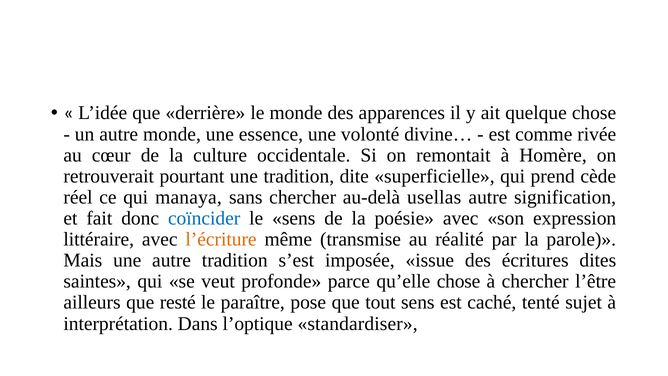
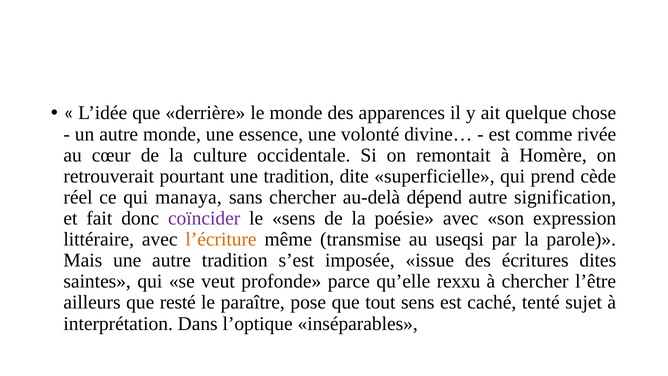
usellas: usellas -> dépend
coïncider colour: blue -> purple
réalité: réalité -> useqsi
qu’elle chose: chose -> rexxu
standardiser: standardiser -> inséparables
